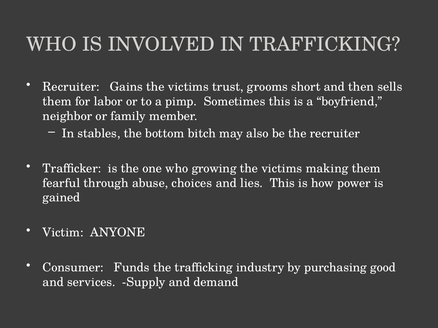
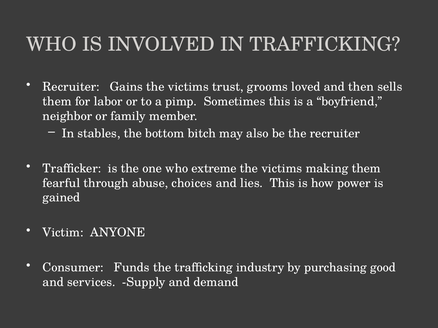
short: short -> loved
growing: growing -> extreme
